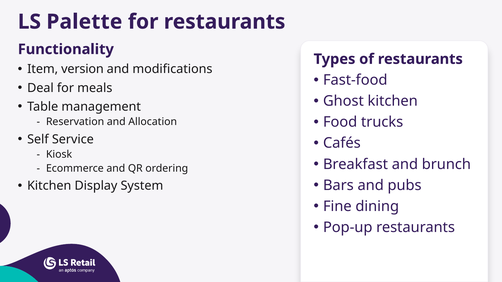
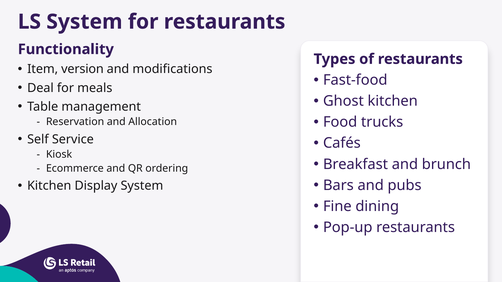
LS Palette: Palette -> System
